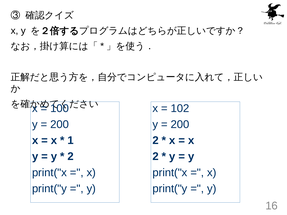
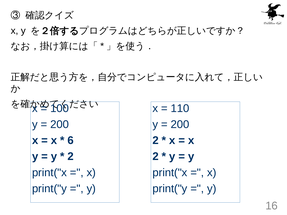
102: 102 -> 110
1: 1 -> 6
